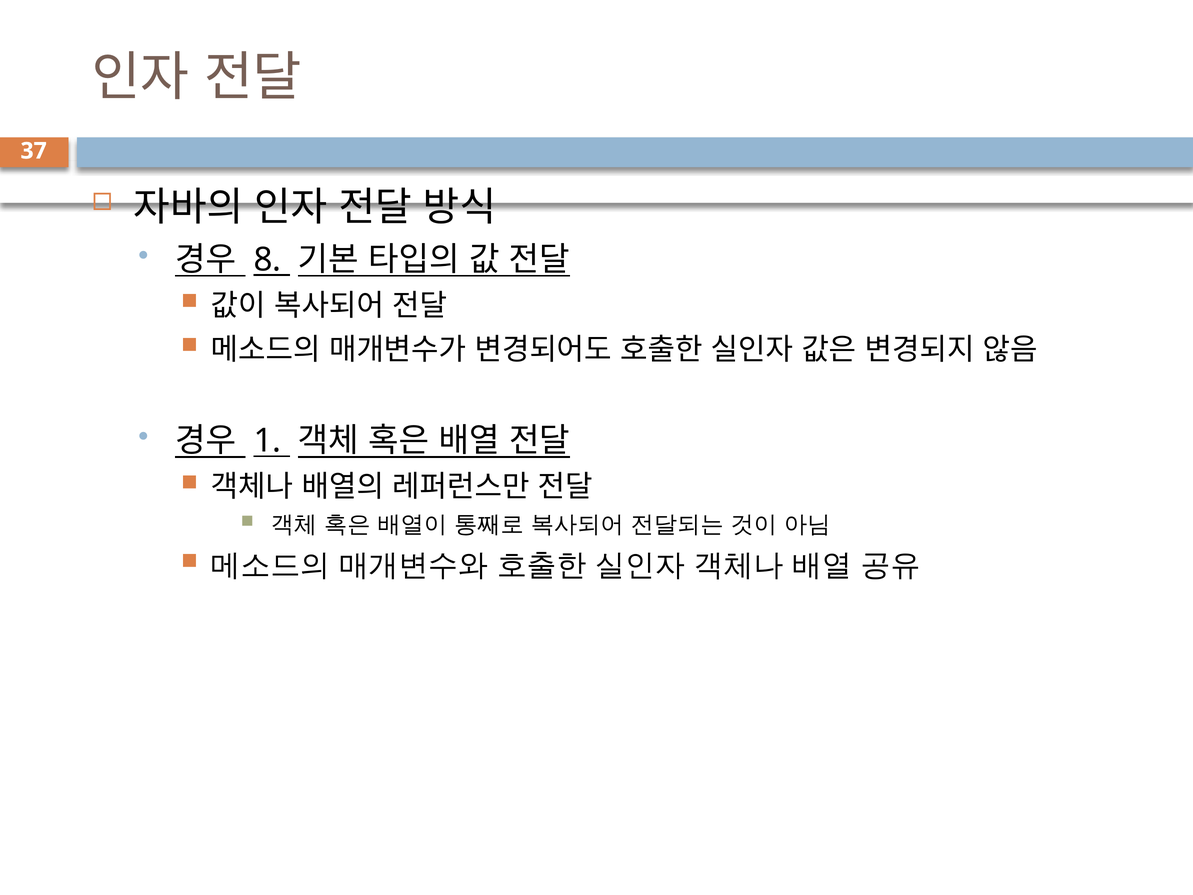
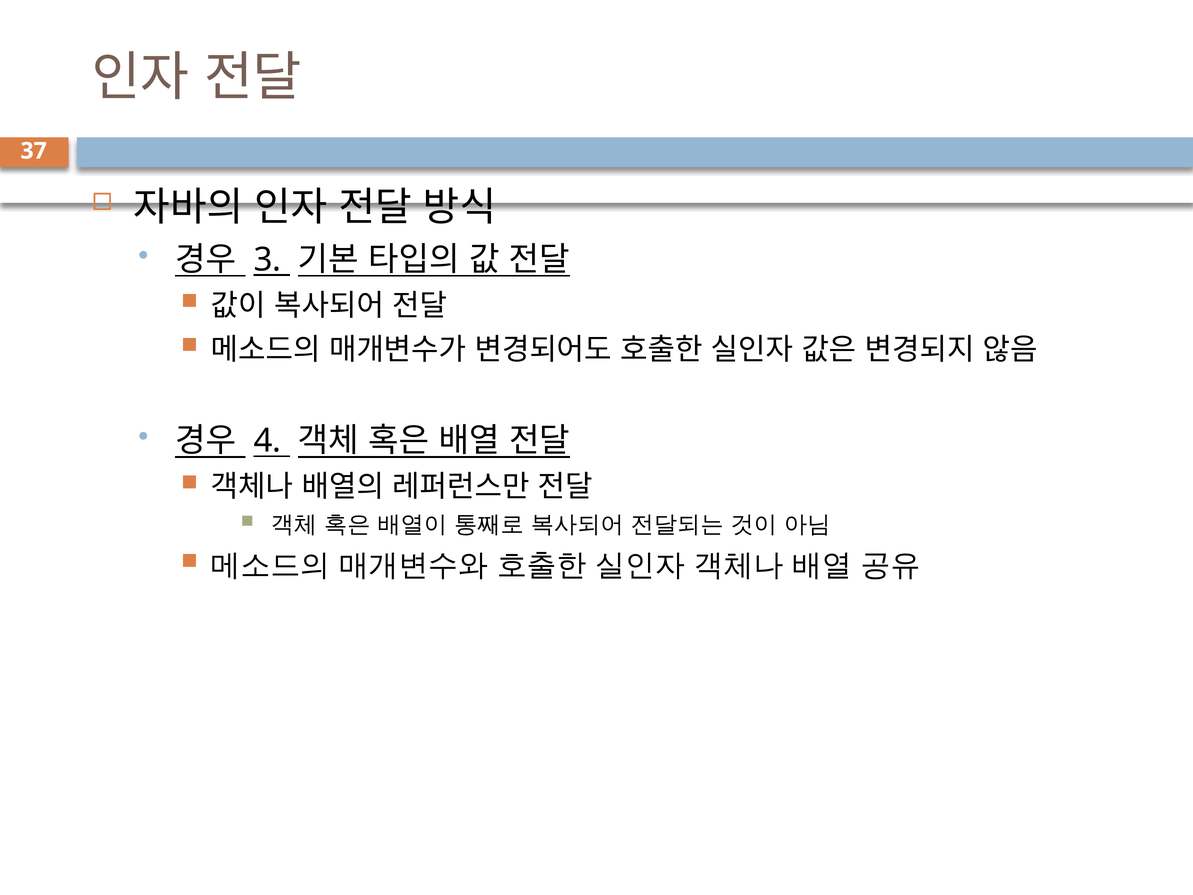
8: 8 -> 3
1: 1 -> 4
